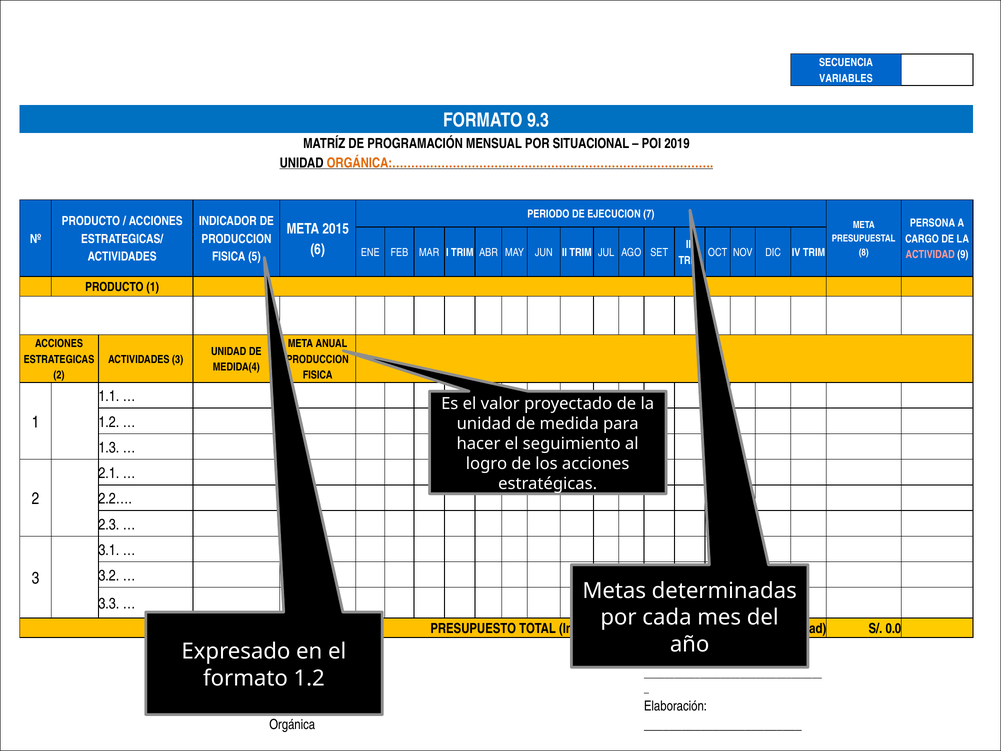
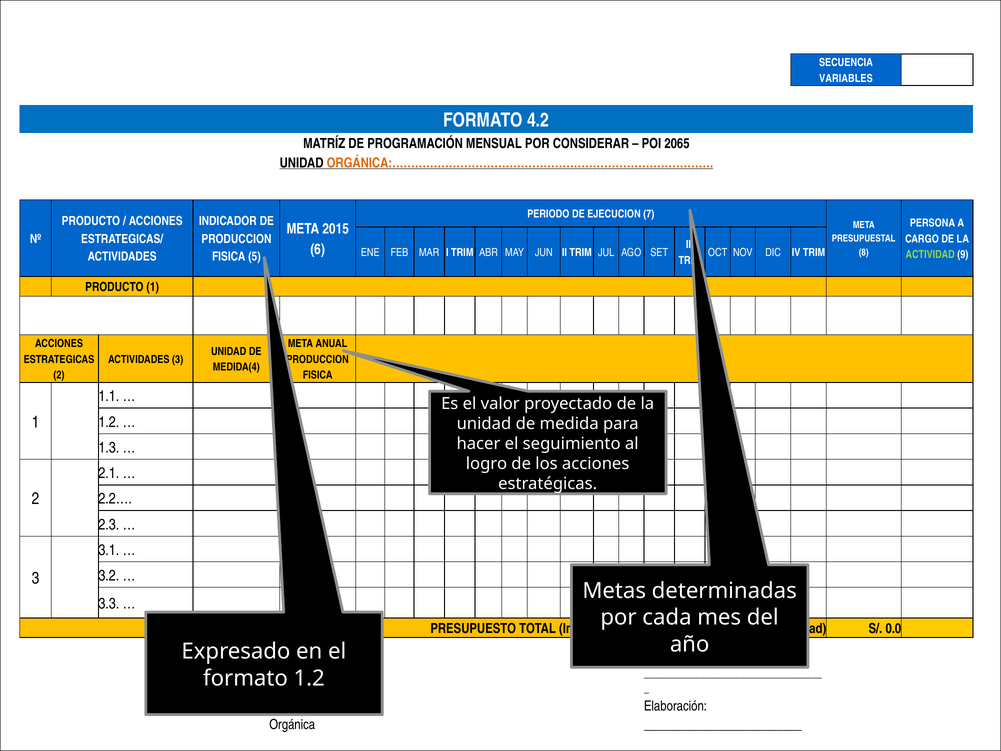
9.3: 9.3 -> 4.2
SITUACIONAL: SITUACIONAL -> CONSIDERAR
2019: 2019 -> 2065
ACTIVIDAD colour: pink -> light green
